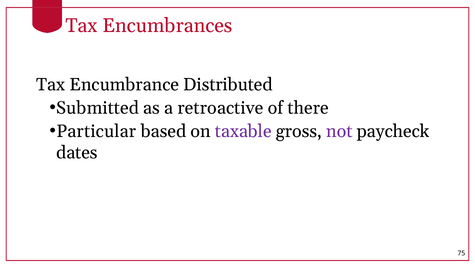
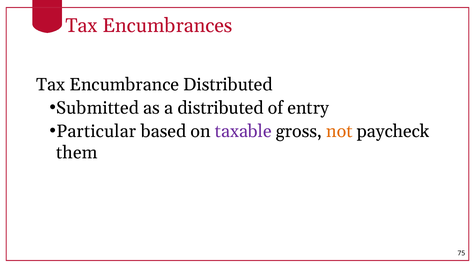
a retroactive: retroactive -> distributed
there: there -> entry
not colour: purple -> orange
dates: dates -> them
